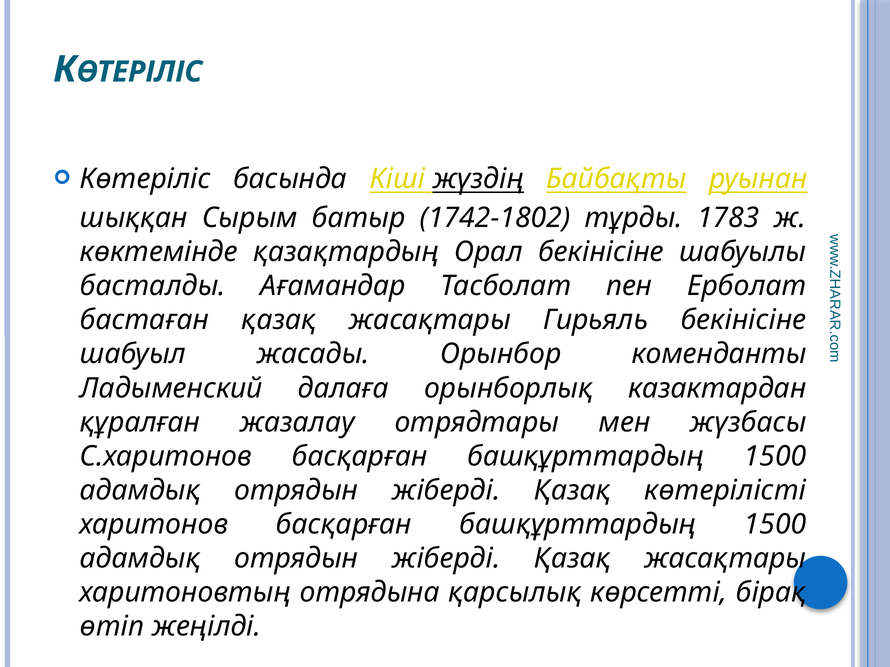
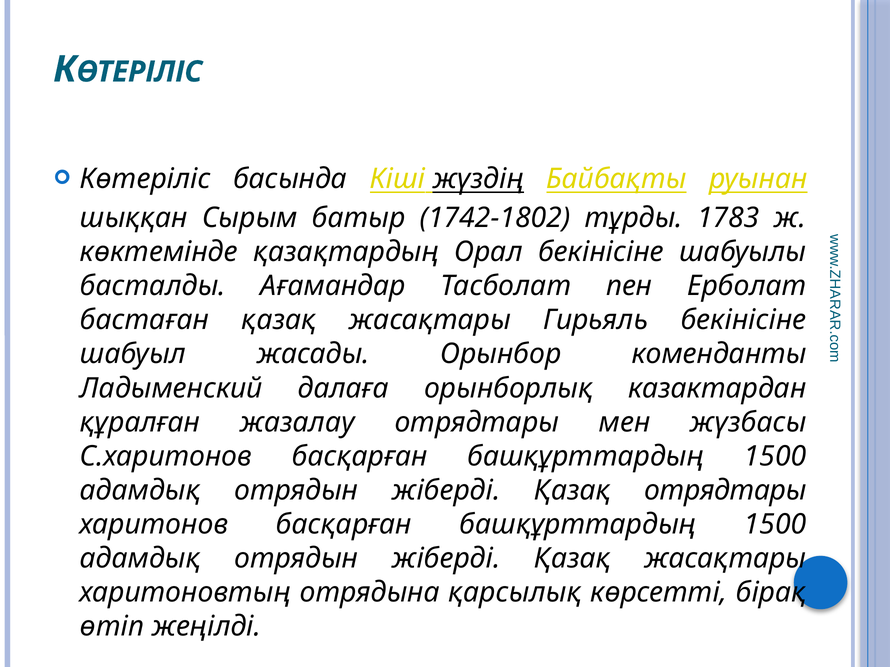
Қазақ көтерілісті: көтерілісті -> отрядтары
